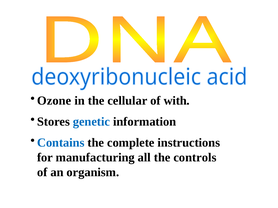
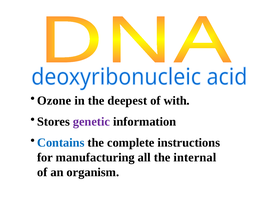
cellular: cellular -> deepest
genetic colour: blue -> purple
controls: controls -> internal
